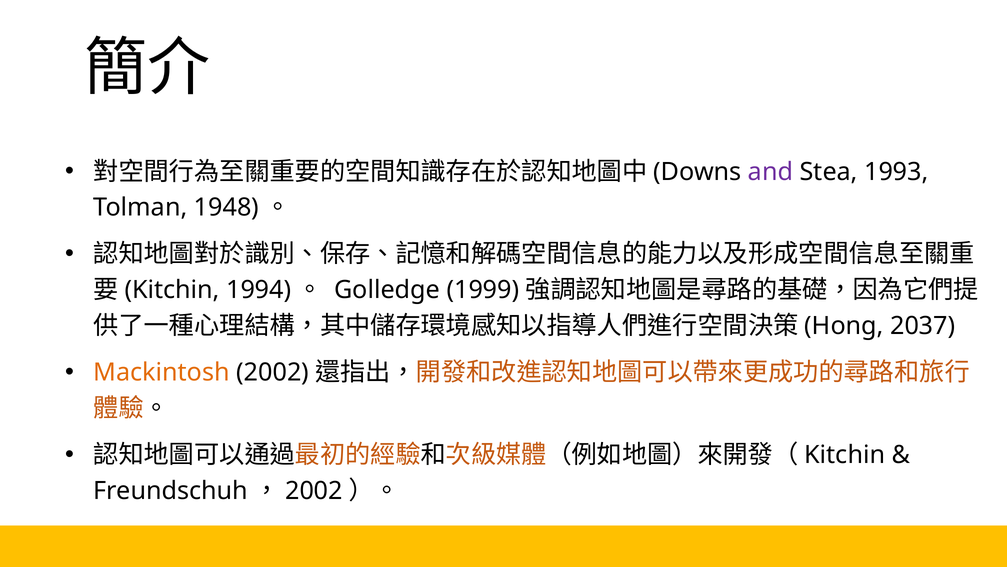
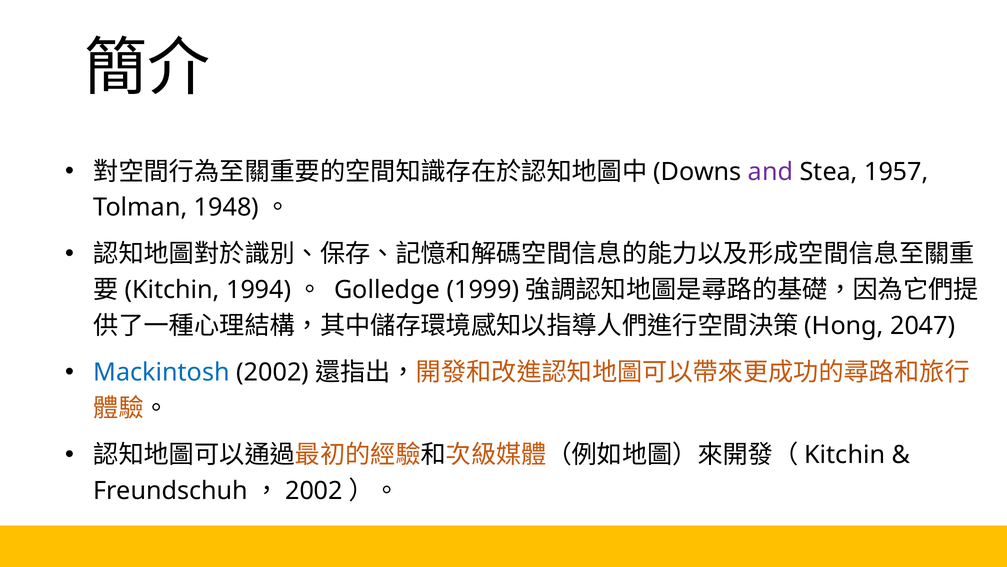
1993: 1993 -> 1957
2037: 2037 -> 2047
Mackintosh colour: orange -> blue
